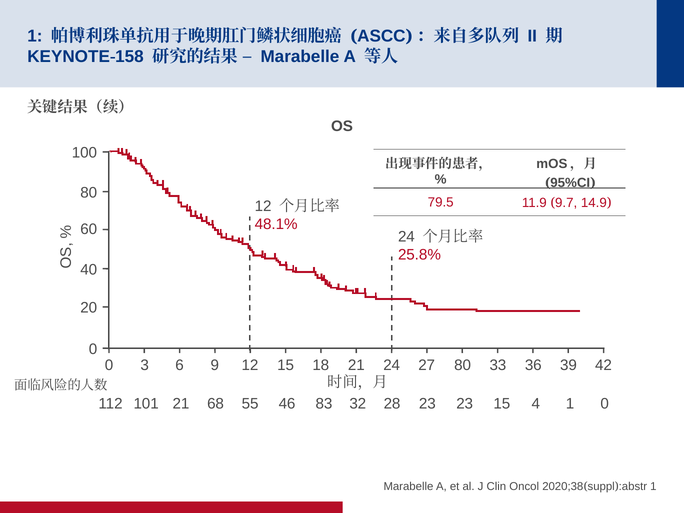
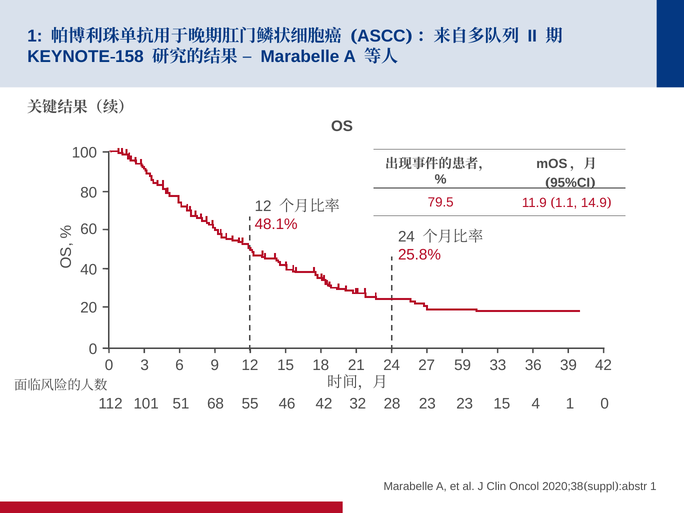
9.7: 9.7 -> 1.1
27 80: 80 -> 59
101 21: 21 -> 51
46 83: 83 -> 42
